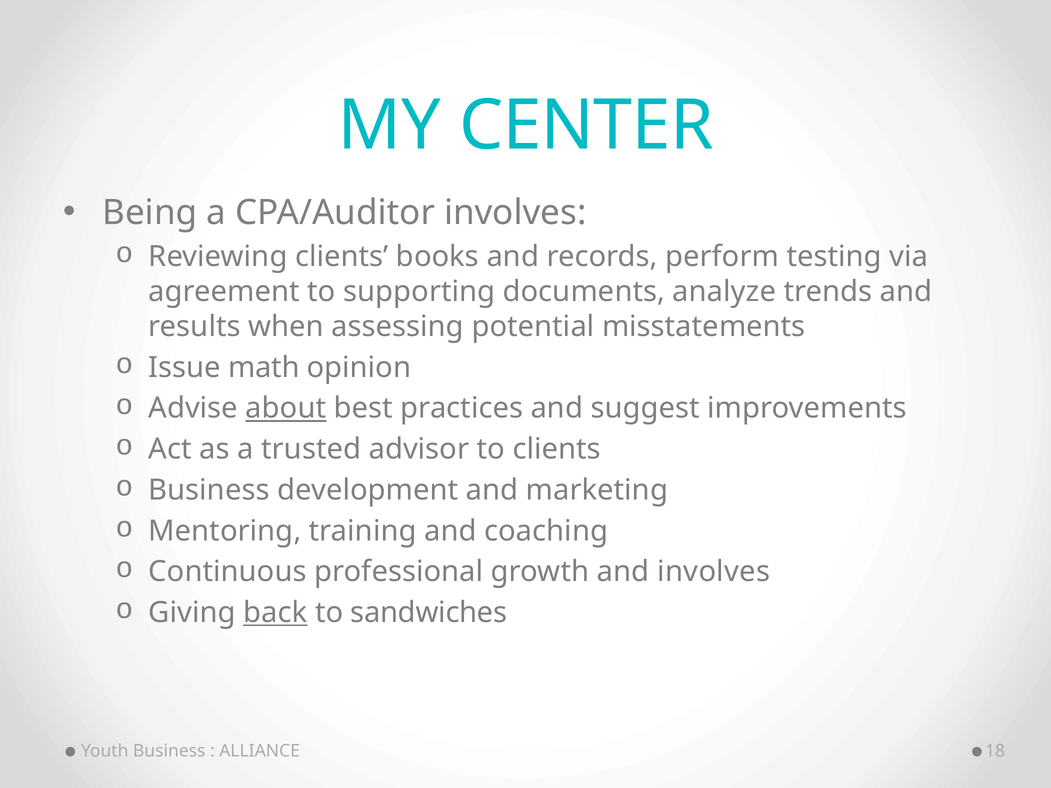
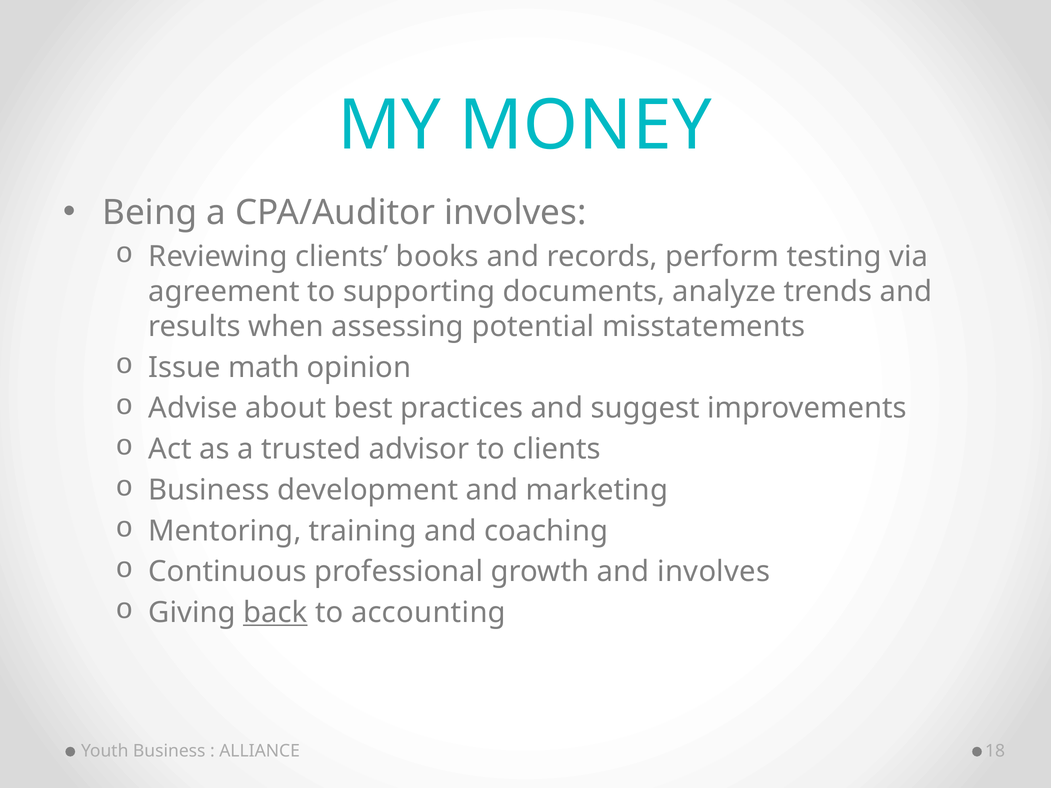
CENTER: CENTER -> MONEY
about underline: present -> none
sandwiches: sandwiches -> accounting
